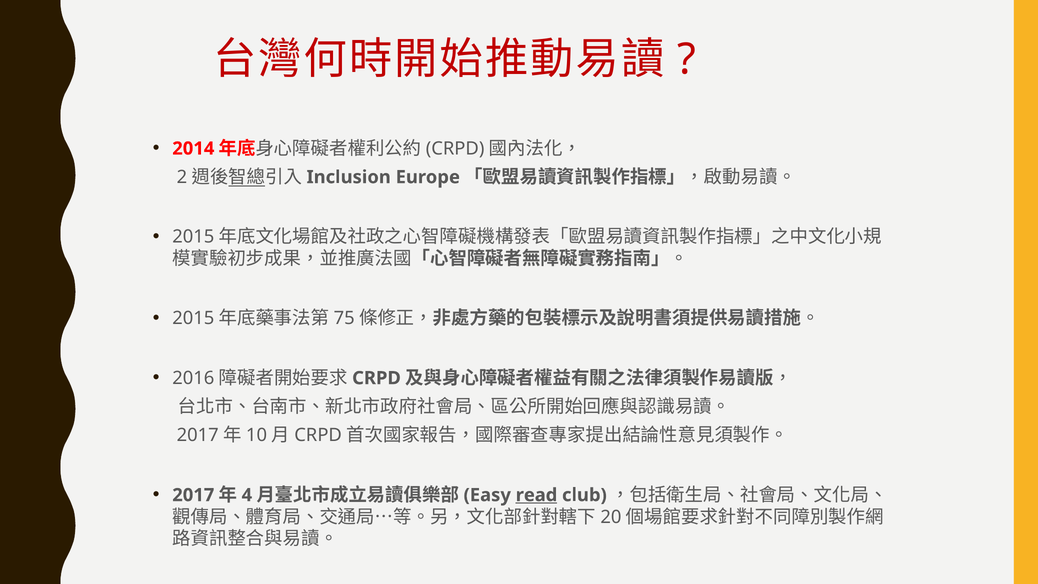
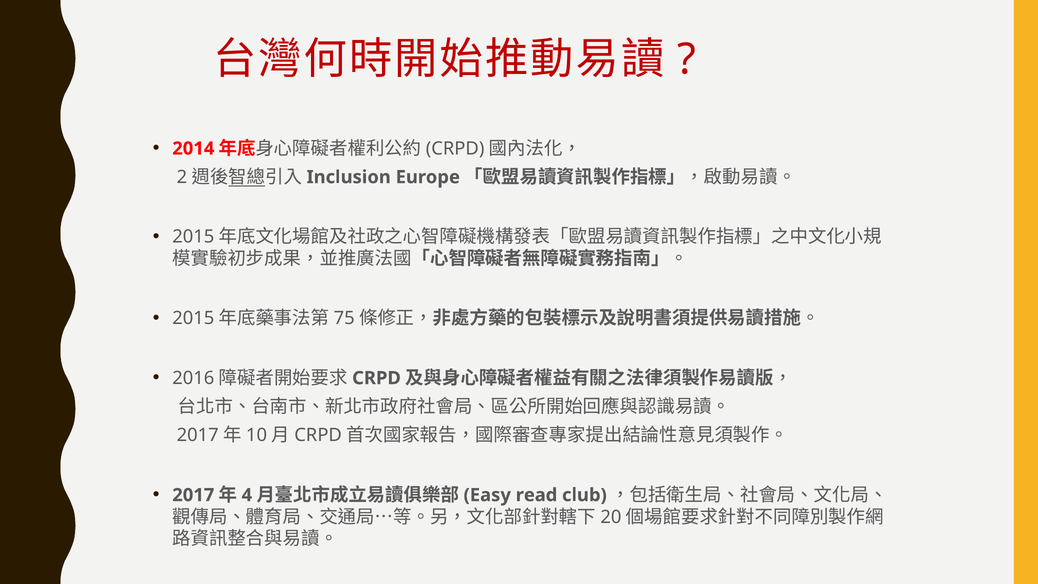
read underline: present -> none
